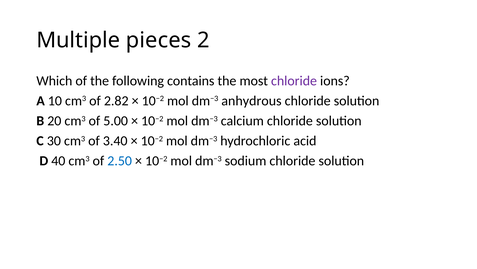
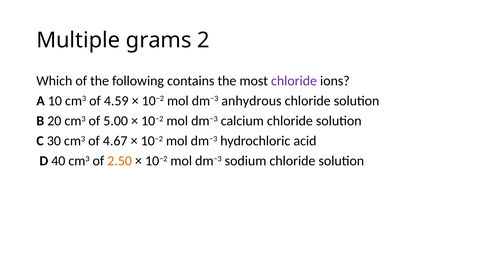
pieces: pieces -> grams
2.82: 2.82 -> 4.59
3.40: 3.40 -> 4.67
2.50 colour: blue -> orange
